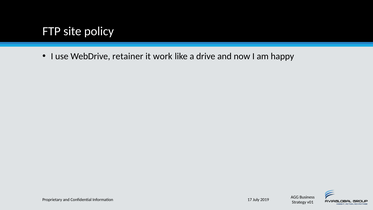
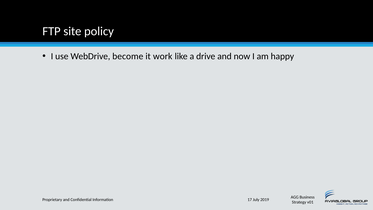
retainer: retainer -> become
